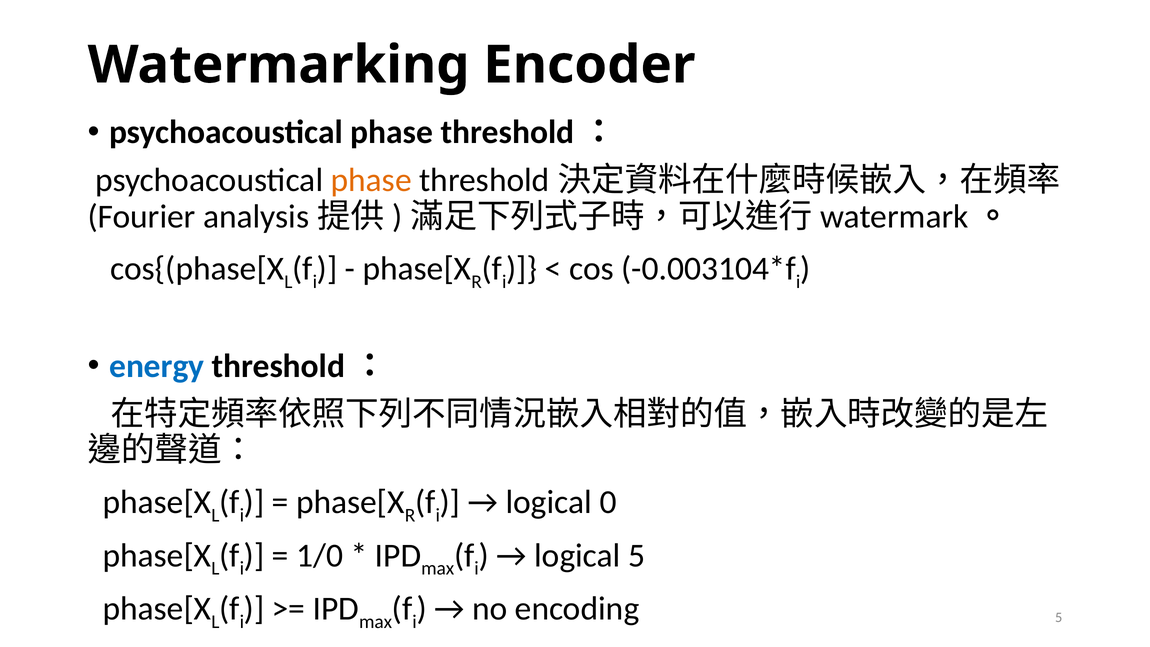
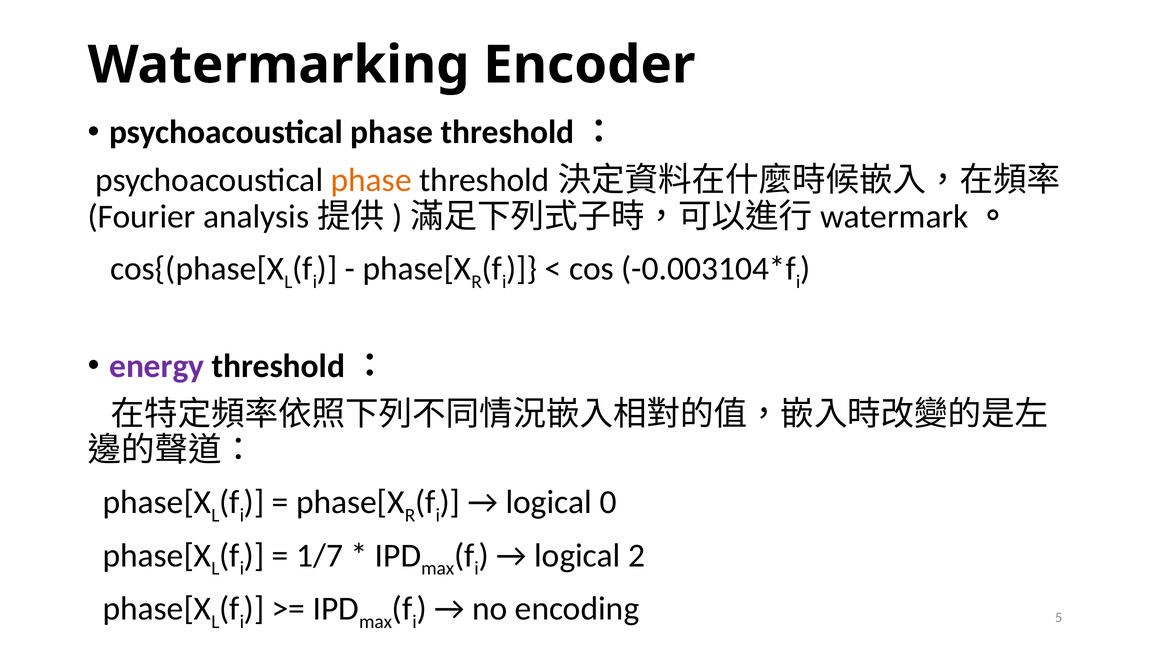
energy colour: blue -> purple
1/0: 1/0 -> 1/7
logical 5: 5 -> 2
